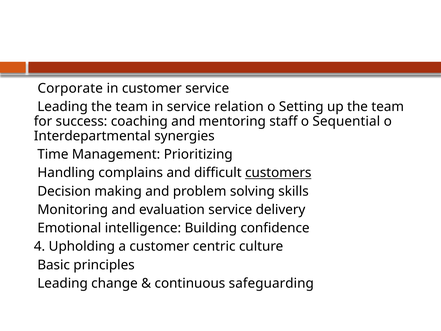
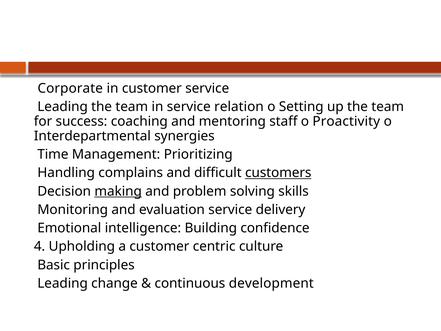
Sequential: Sequential -> Proactivity
making underline: none -> present
safeguarding: safeguarding -> development
